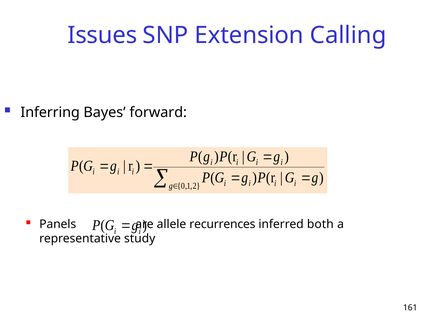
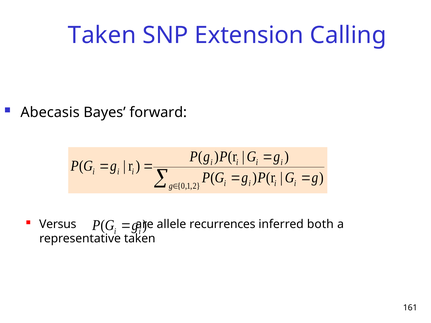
Issues at (102, 35): Issues -> Taken
Inferring: Inferring -> Abecasis
Panels: Panels -> Versus
representative study: study -> taken
